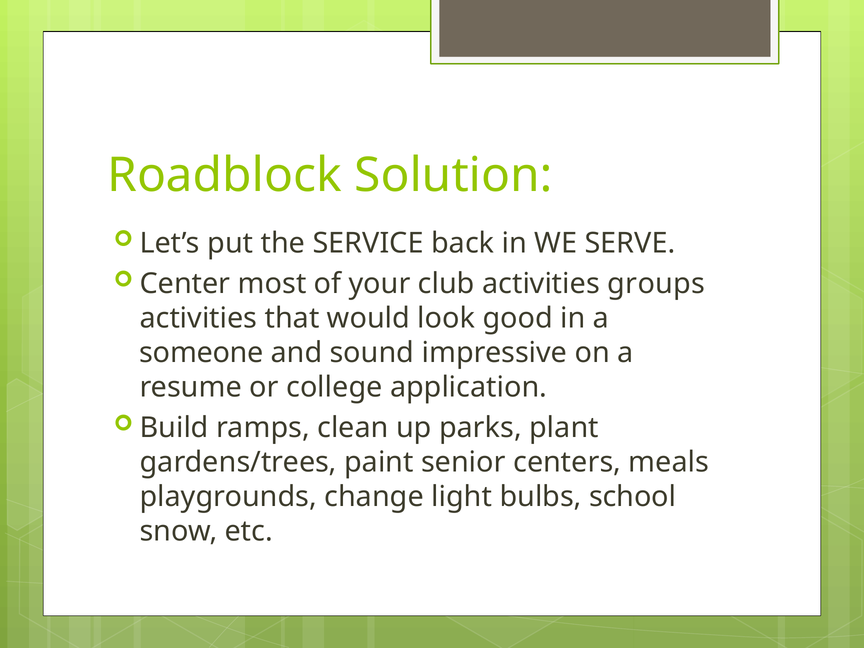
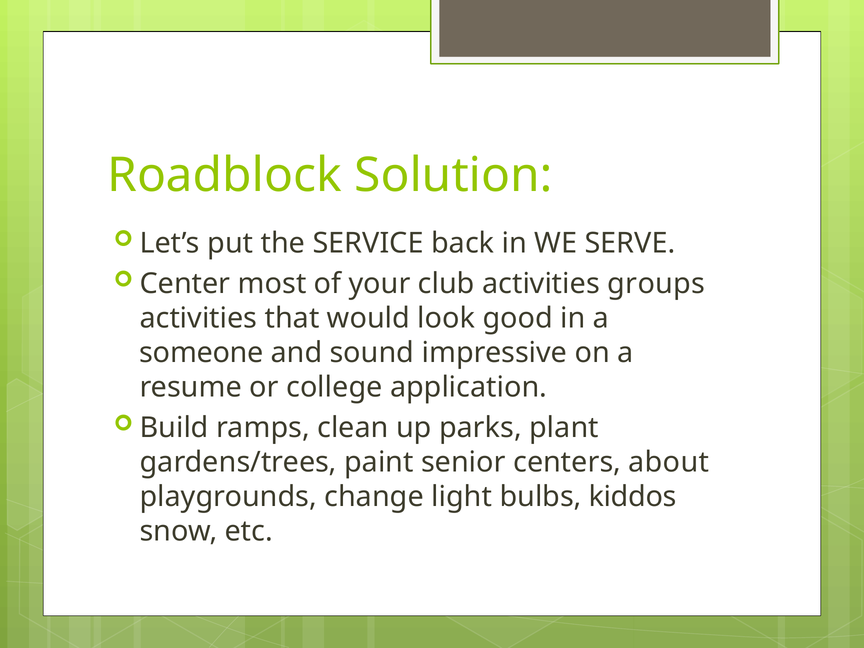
meals: meals -> about
school: school -> kiddos
